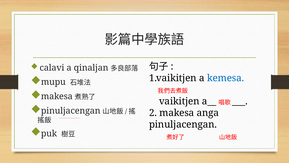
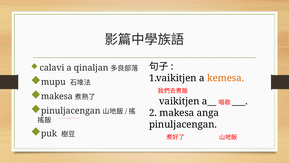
kemesa colour: blue -> orange
